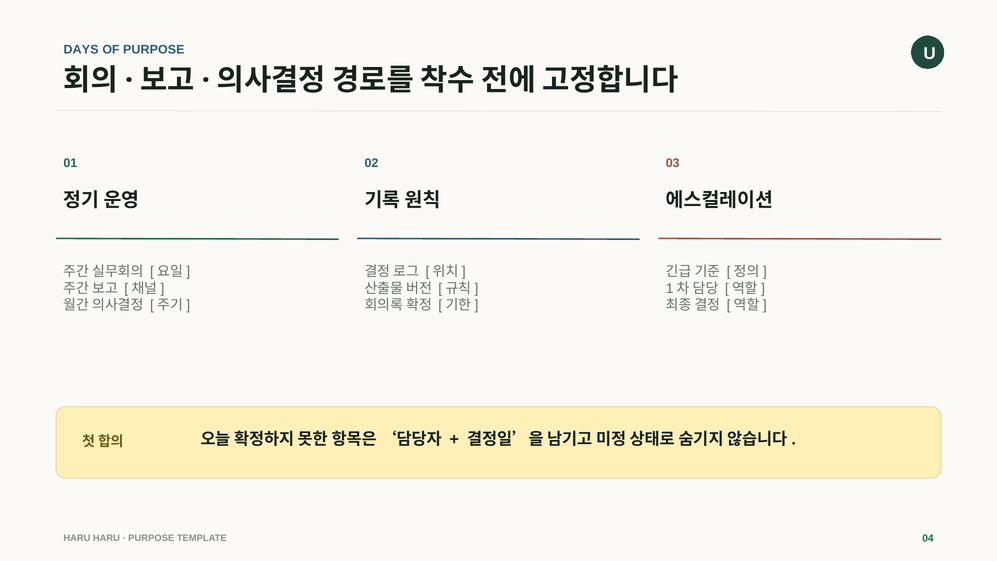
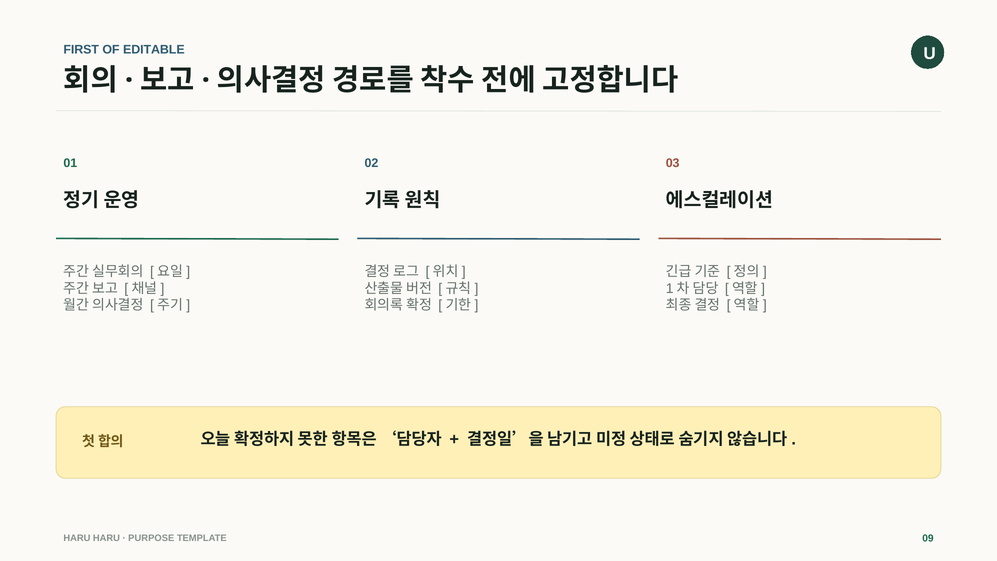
DAYS: DAYS -> FIRST
OF PURPOSE: PURPOSE -> EDITABLE
04: 04 -> 09
